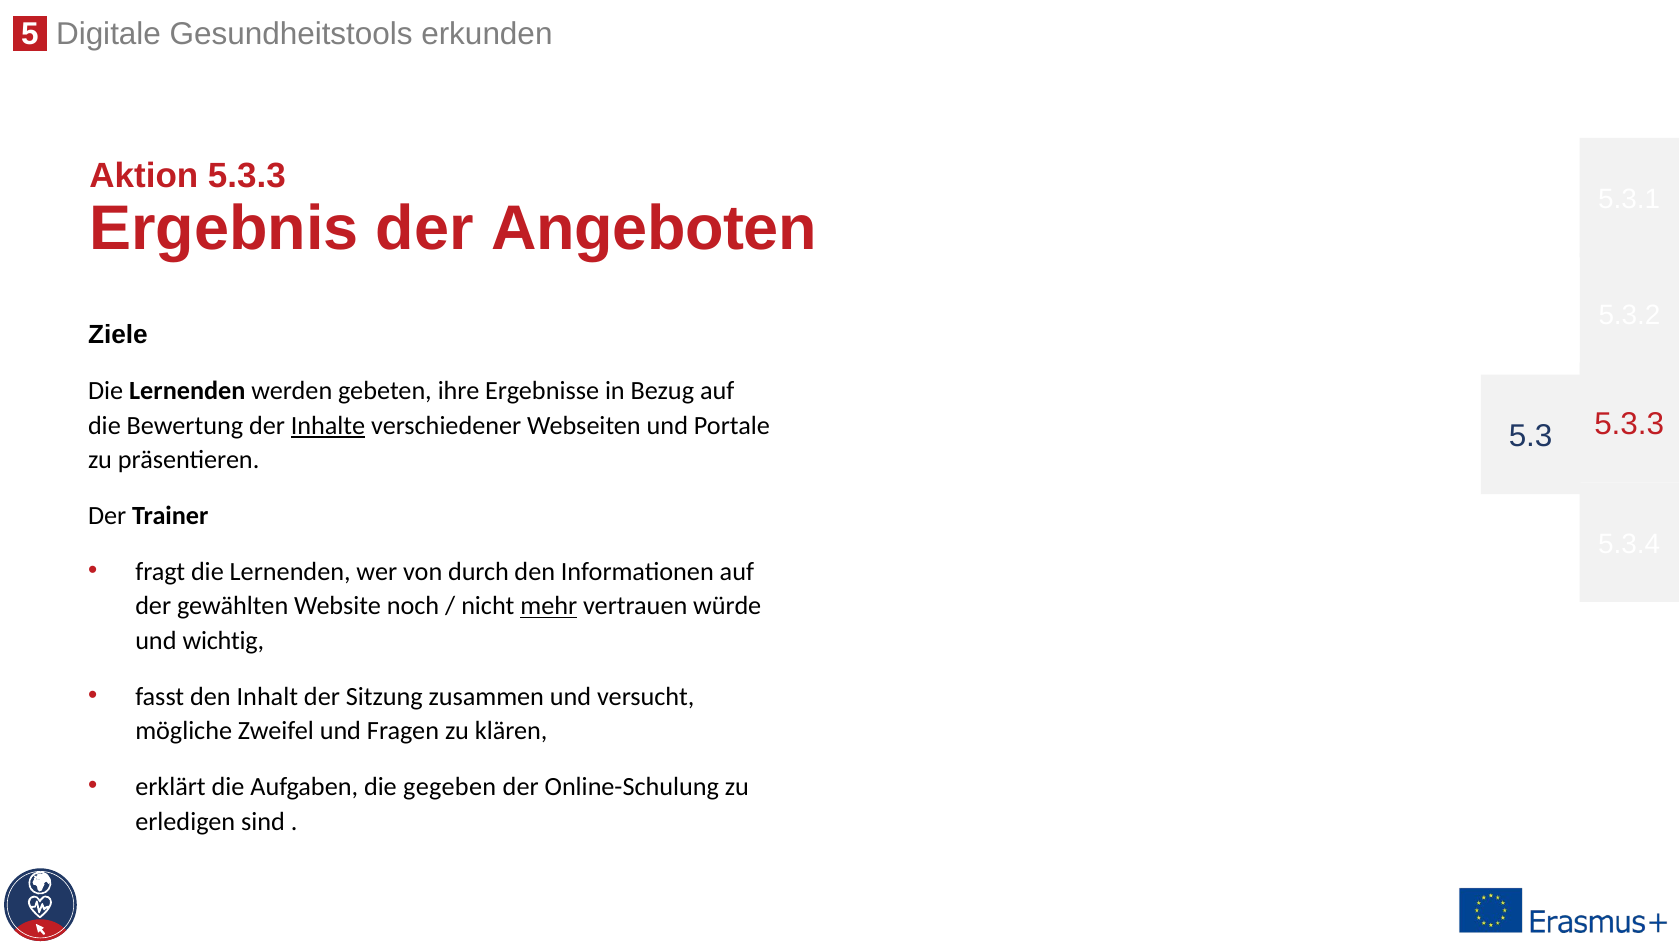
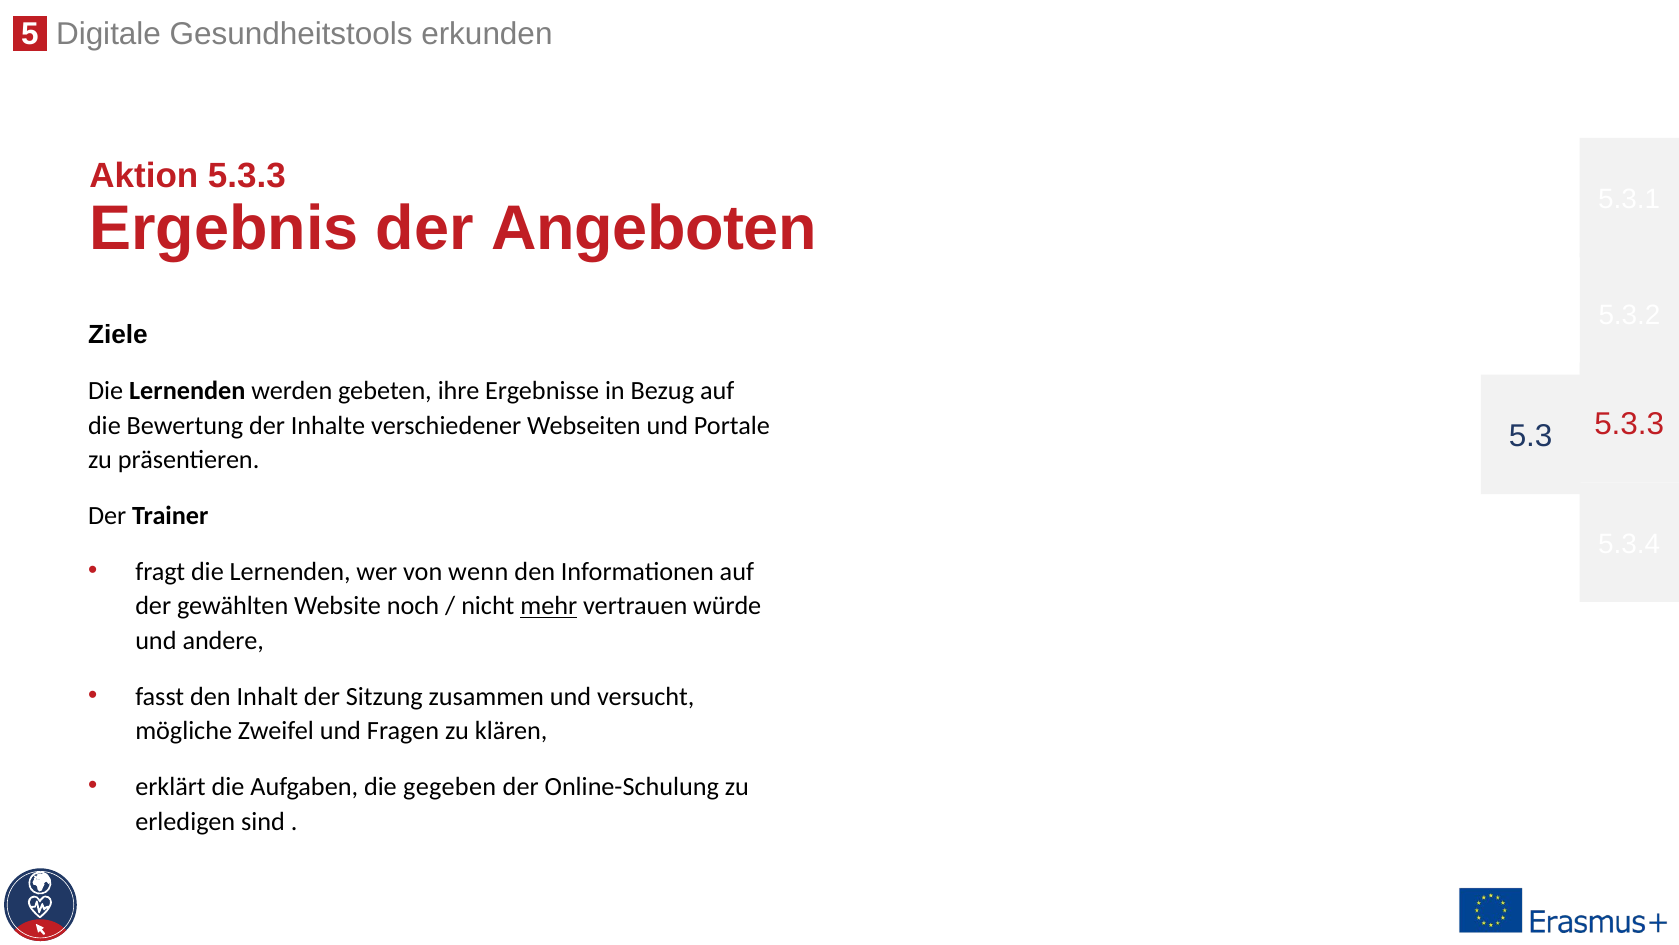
Inhalte underline: present -> none
durch: durch -> wenn
wichtig: wichtig -> andere
